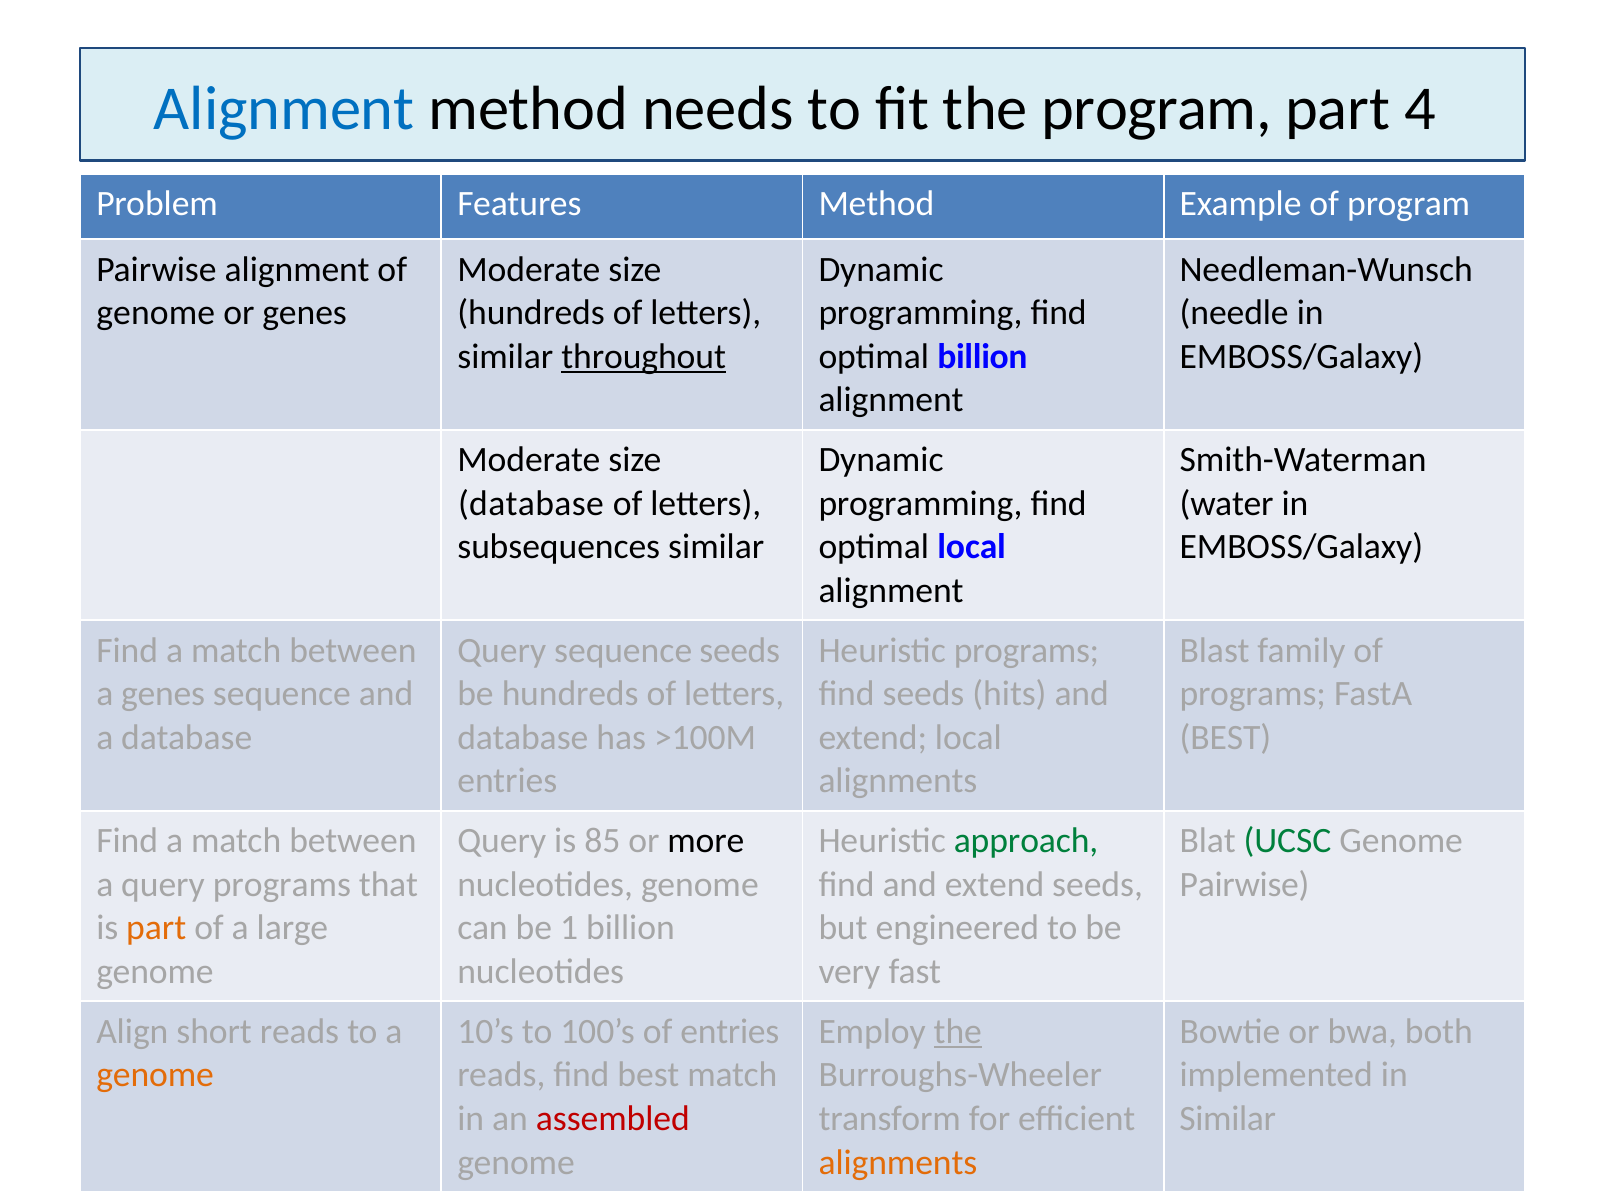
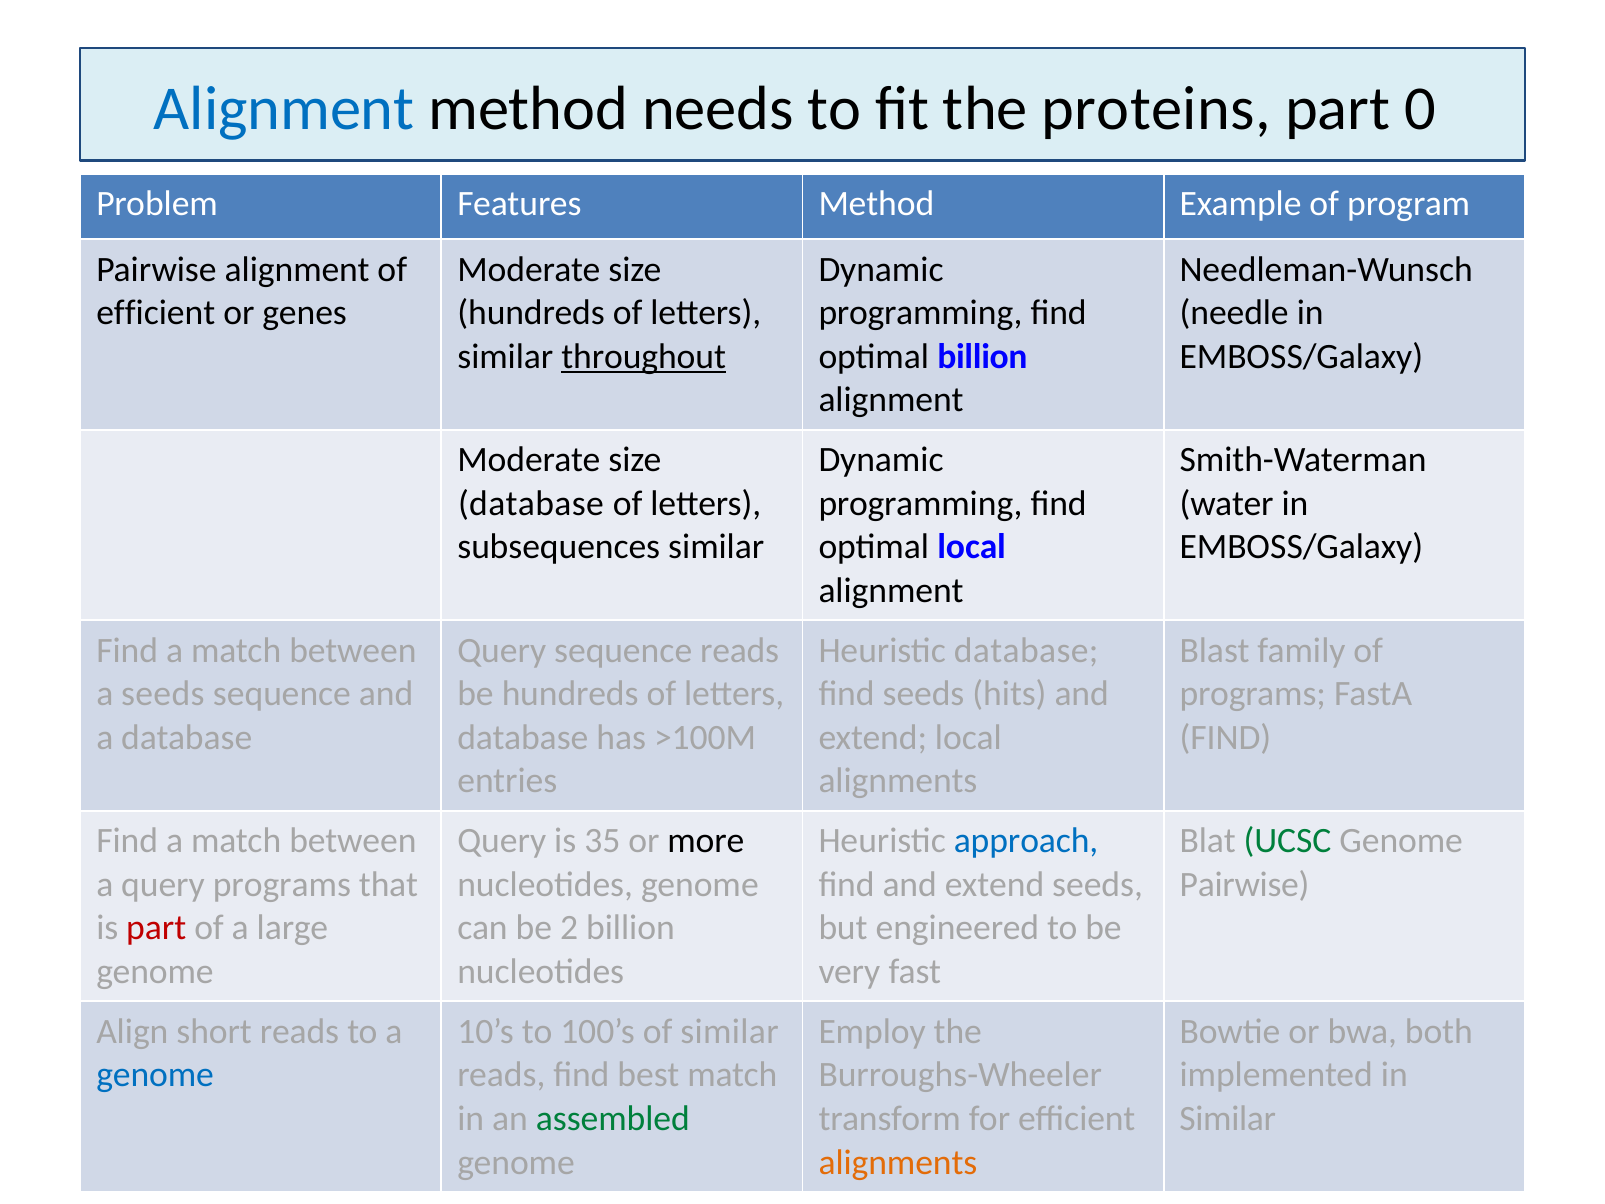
the program: program -> proteins
4: 4 -> 0
genome at (156, 313): genome -> efficient
sequence seeds: seeds -> reads
Heuristic programs: programs -> database
a genes: genes -> seeds
BEST at (1225, 737): BEST -> FIND
85: 85 -> 35
approach colour: green -> blue
part at (156, 928) colour: orange -> red
be 1: 1 -> 2
of entries: entries -> similar
the at (958, 1031) underline: present -> none
genome at (155, 1075) colour: orange -> blue
assembled colour: red -> green
